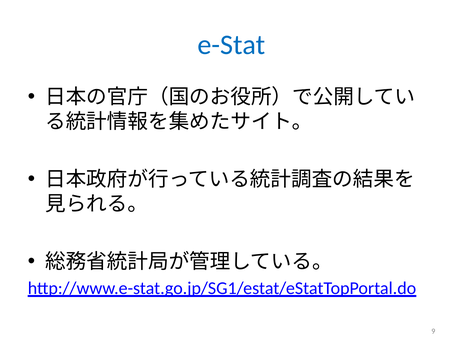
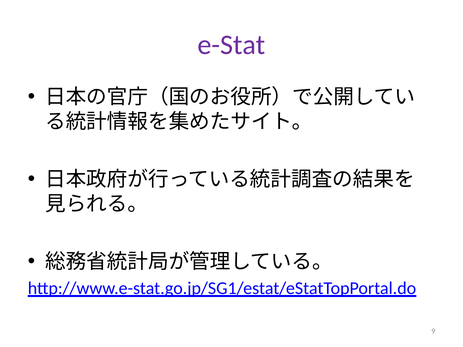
e-Stat colour: blue -> purple
